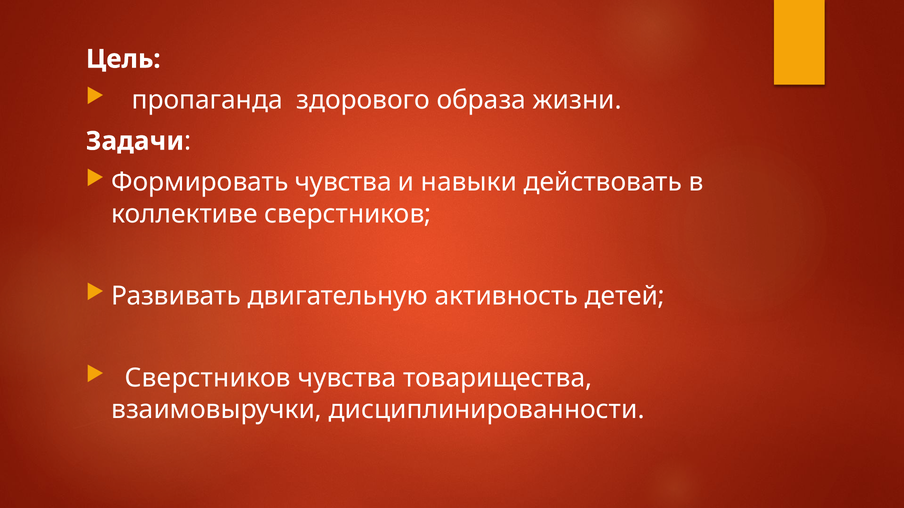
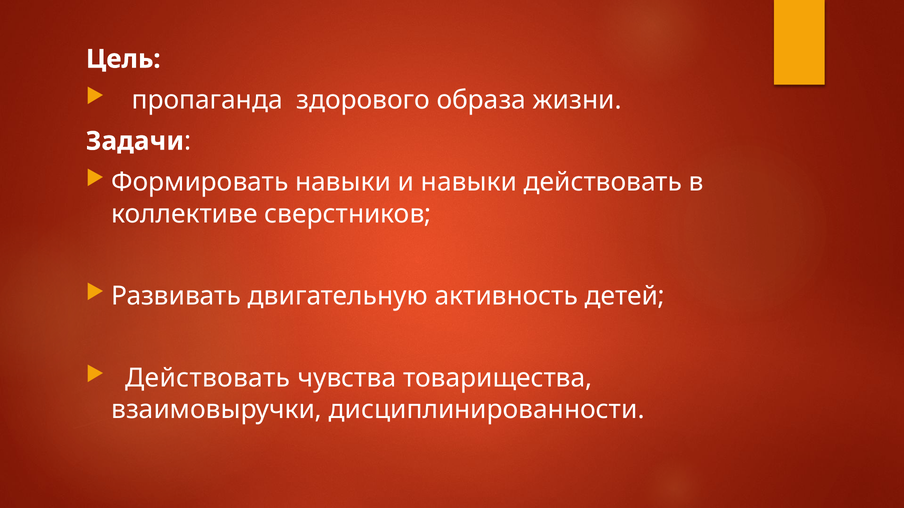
Формировать чувства: чувства -> навыки
Сверстников at (208, 378): Сверстников -> Действовать
